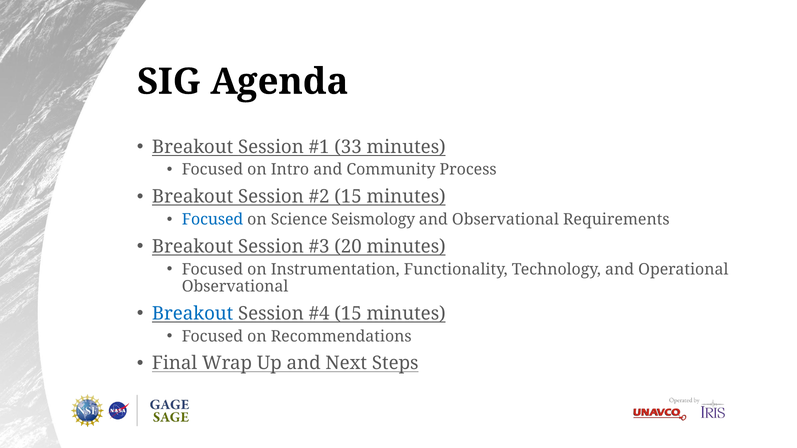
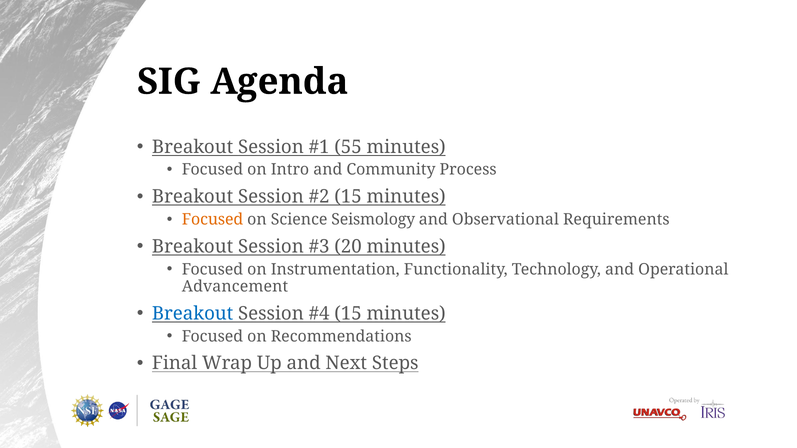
33: 33 -> 55
Focused at (213, 220) colour: blue -> orange
Observational at (235, 287): Observational -> Advancement
